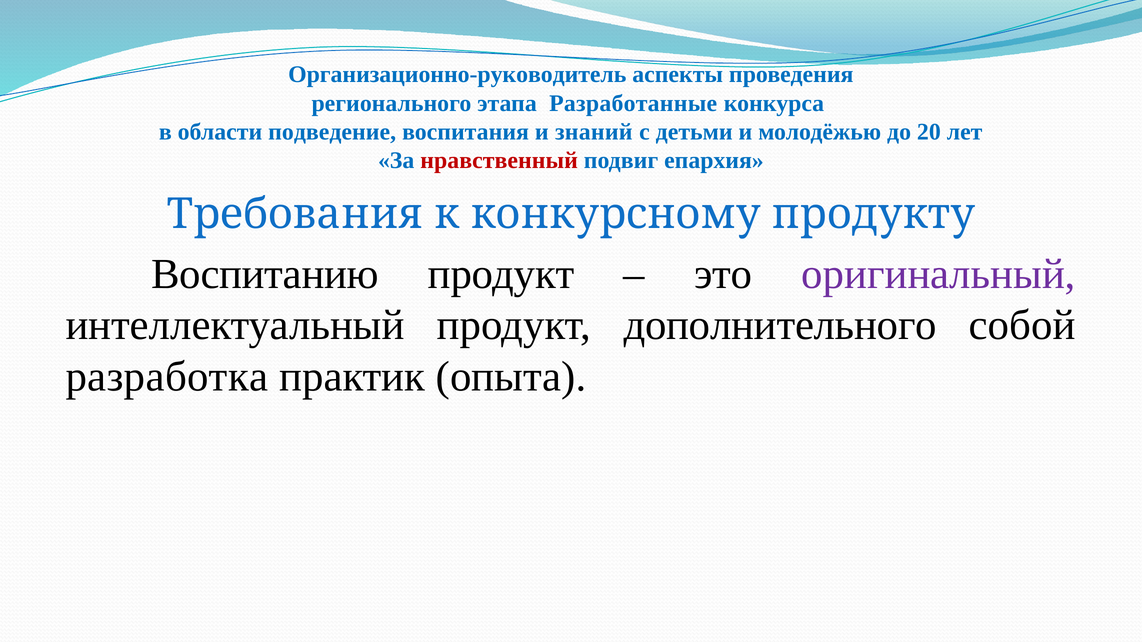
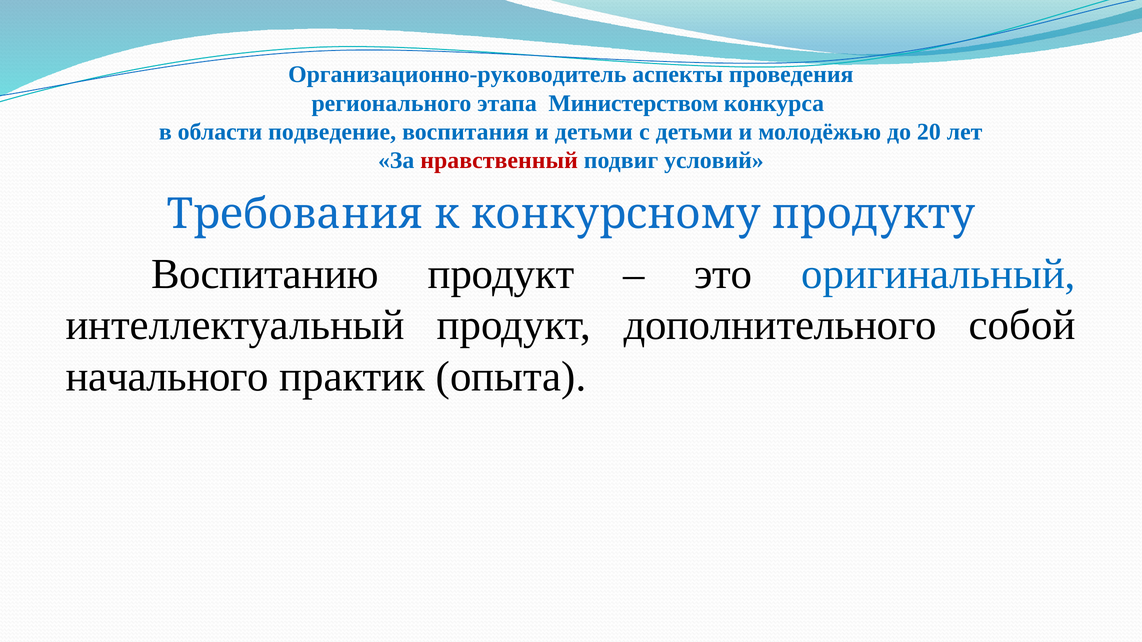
Разработанные: Разработанные -> Министерством
и знаний: знаний -> детьми
епархия: епархия -> условий
оригинальный colour: purple -> blue
разработка: разработка -> начального
